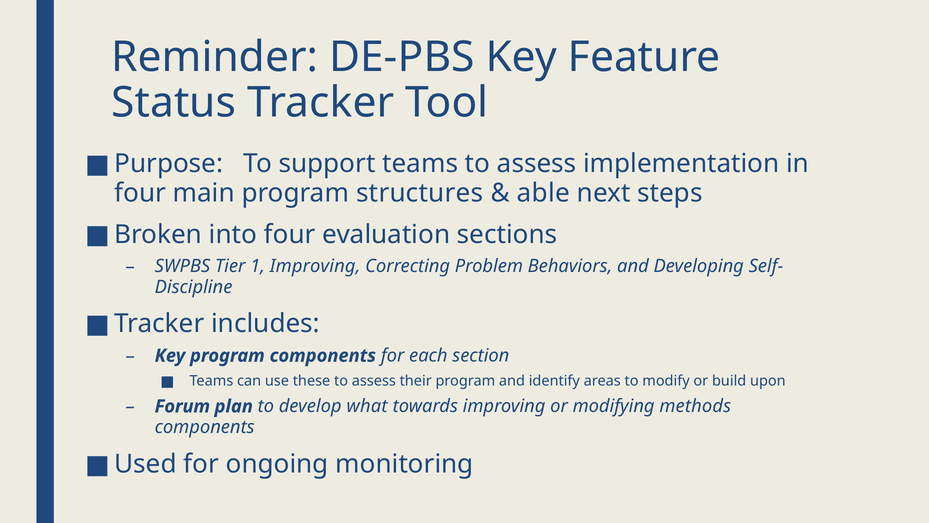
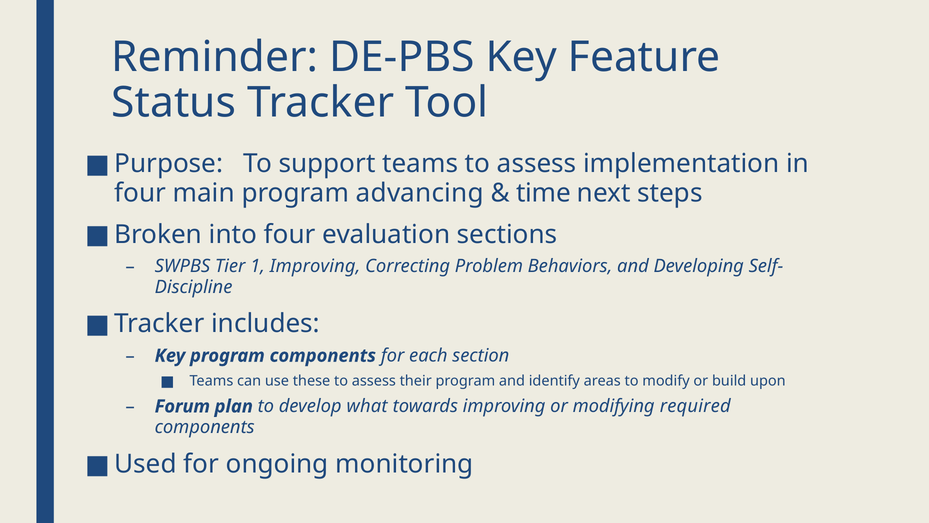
structures: structures -> advancing
able: able -> time
methods: methods -> required
